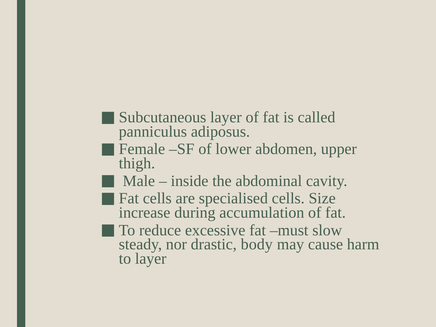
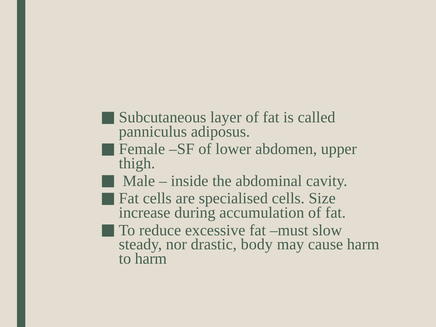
to layer: layer -> harm
